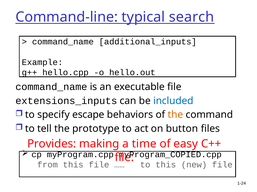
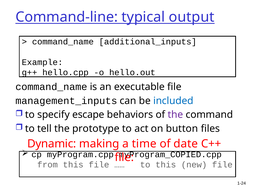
search: search -> output
extensions_inputs: extensions_inputs -> management_inputs
the at (175, 115) colour: orange -> purple
Provides: Provides -> Dynamic
easy: easy -> date
